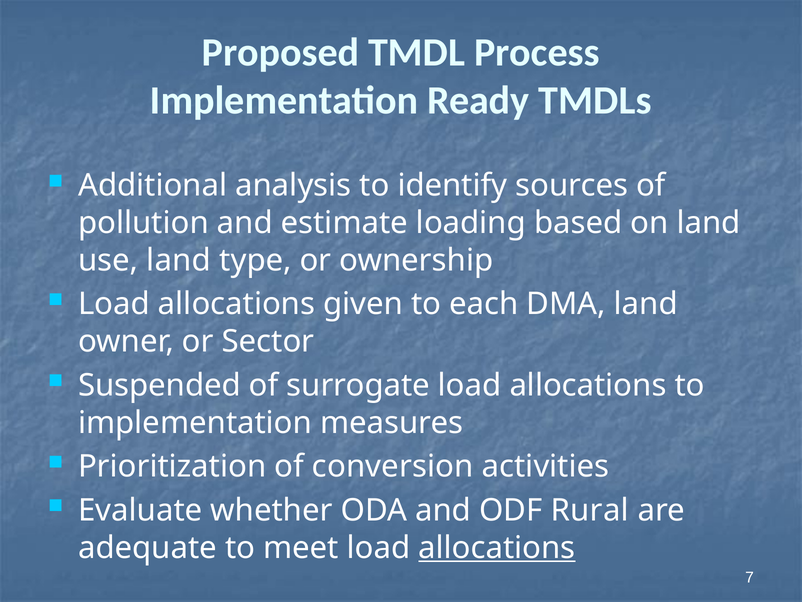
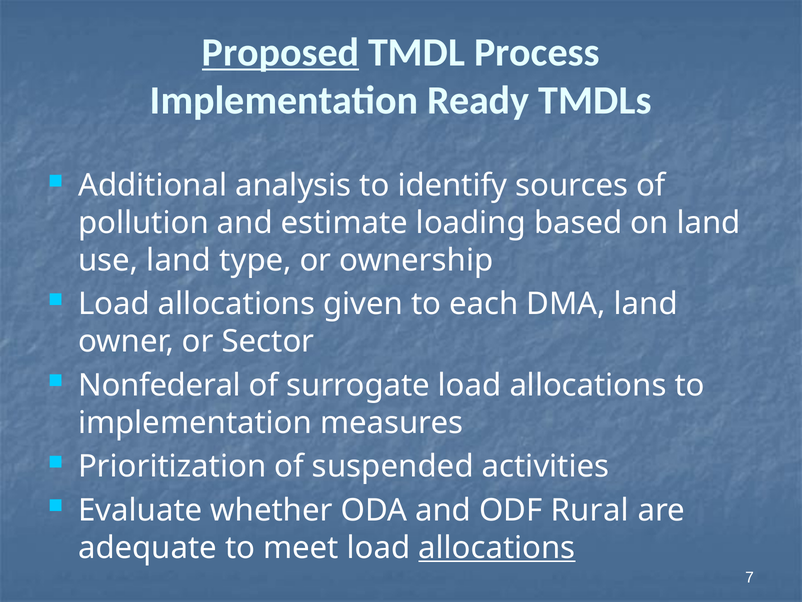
Proposed underline: none -> present
Suspended: Suspended -> Nonfederal
conversion: conversion -> suspended
